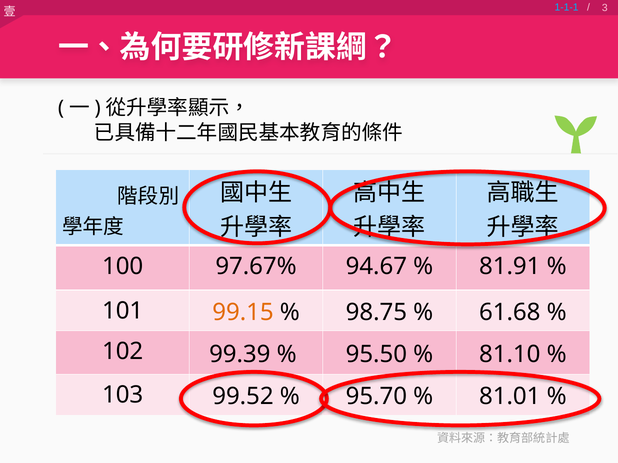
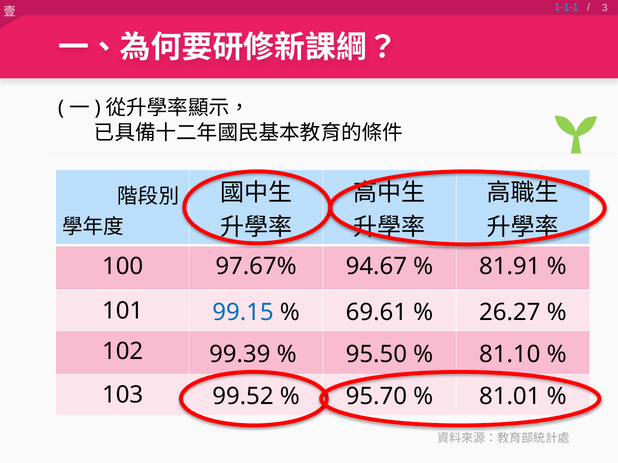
99.15 colour: orange -> blue
98.75: 98.75 -> 69.61
61.68: 61.68 -> 26.27
